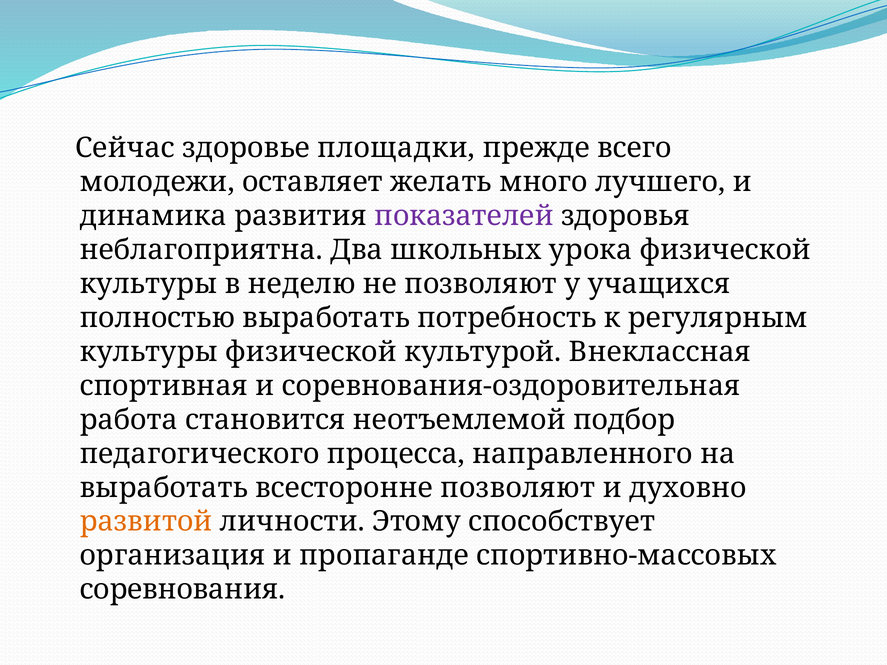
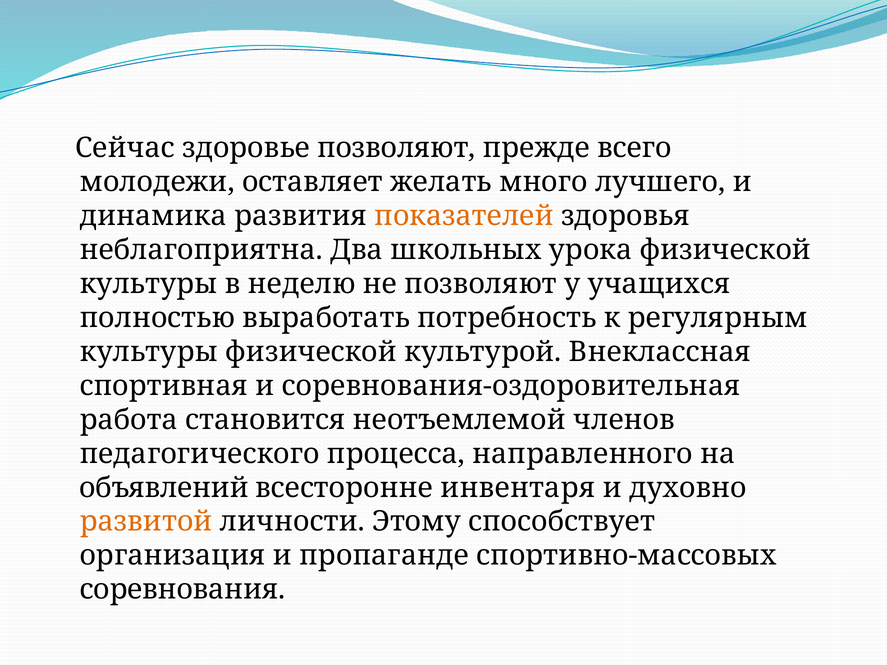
здоровье площадки: площадки -> позволяют
показателей colour: purple -> orange
подбор: подбор -> членов
выработать at (164, 488): выработать -> объявлений
всесторонне позволяют: позволяют -> инвентаря
